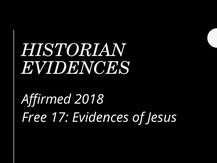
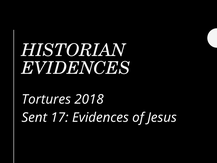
Affirmed: Affirmed -> Tortures
Free: Free -> Sent
